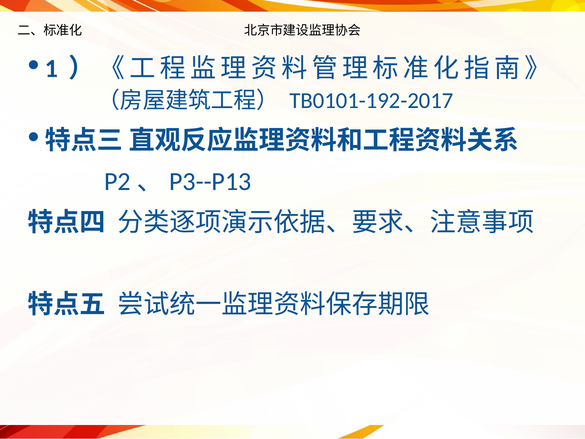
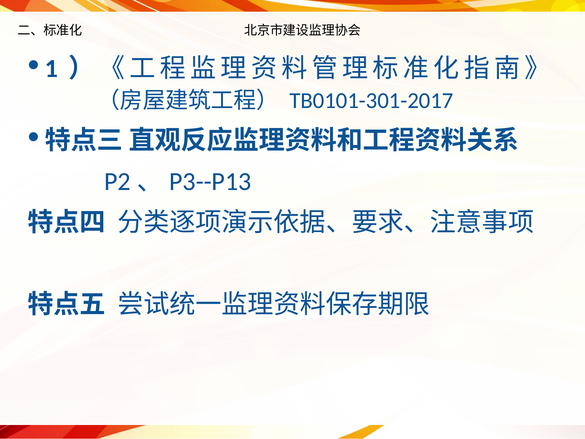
TB0101-192-2017: TB0101-192-2017 -> TB0101-301-2017
